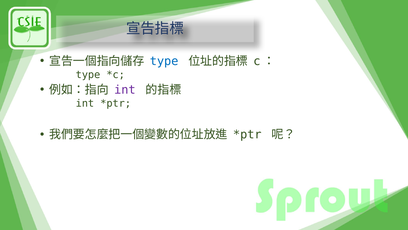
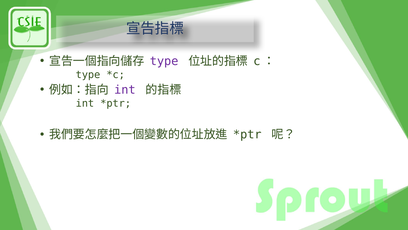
type at (164, 61) colour: blue -> purple
